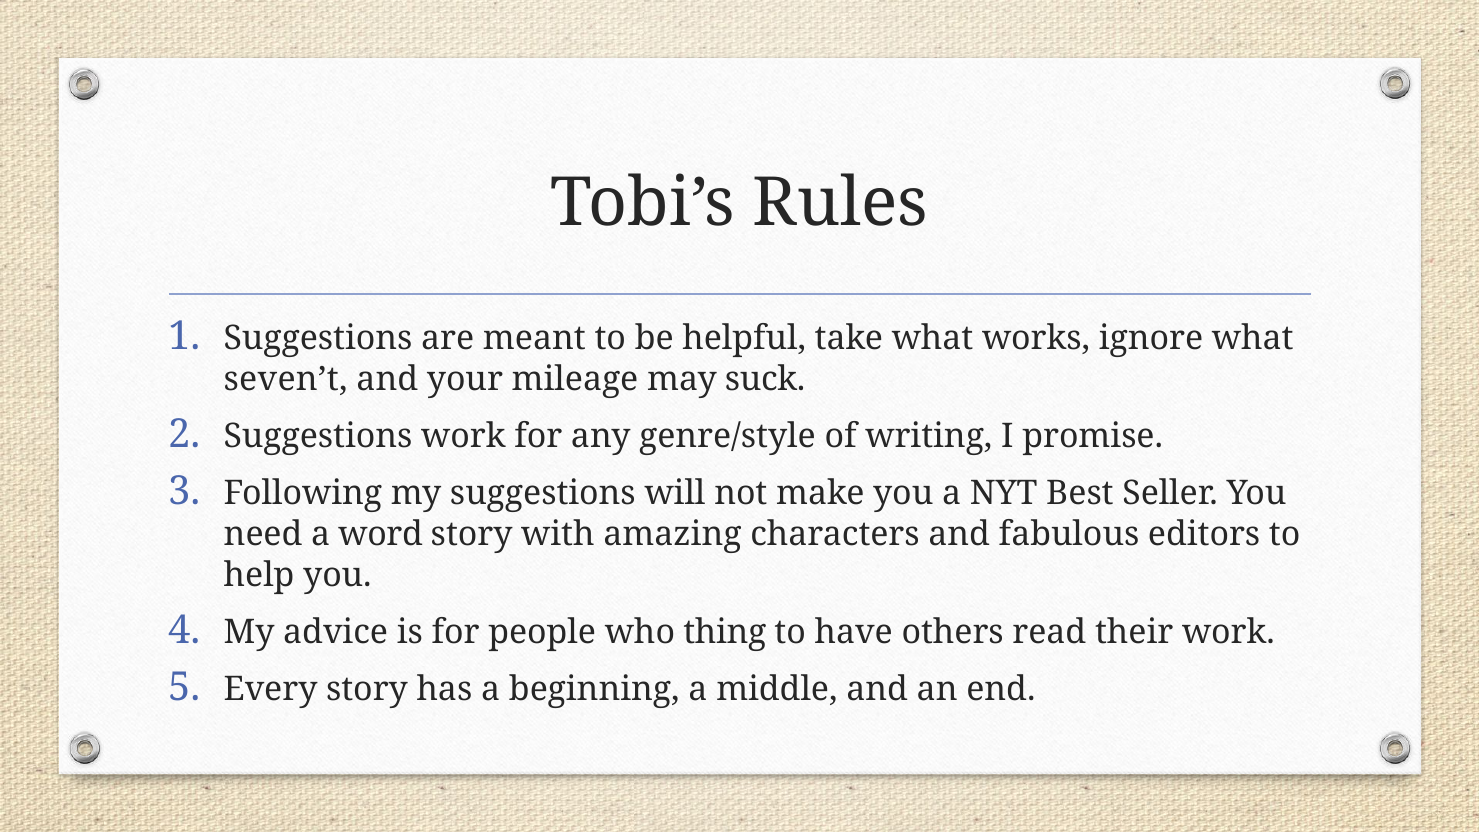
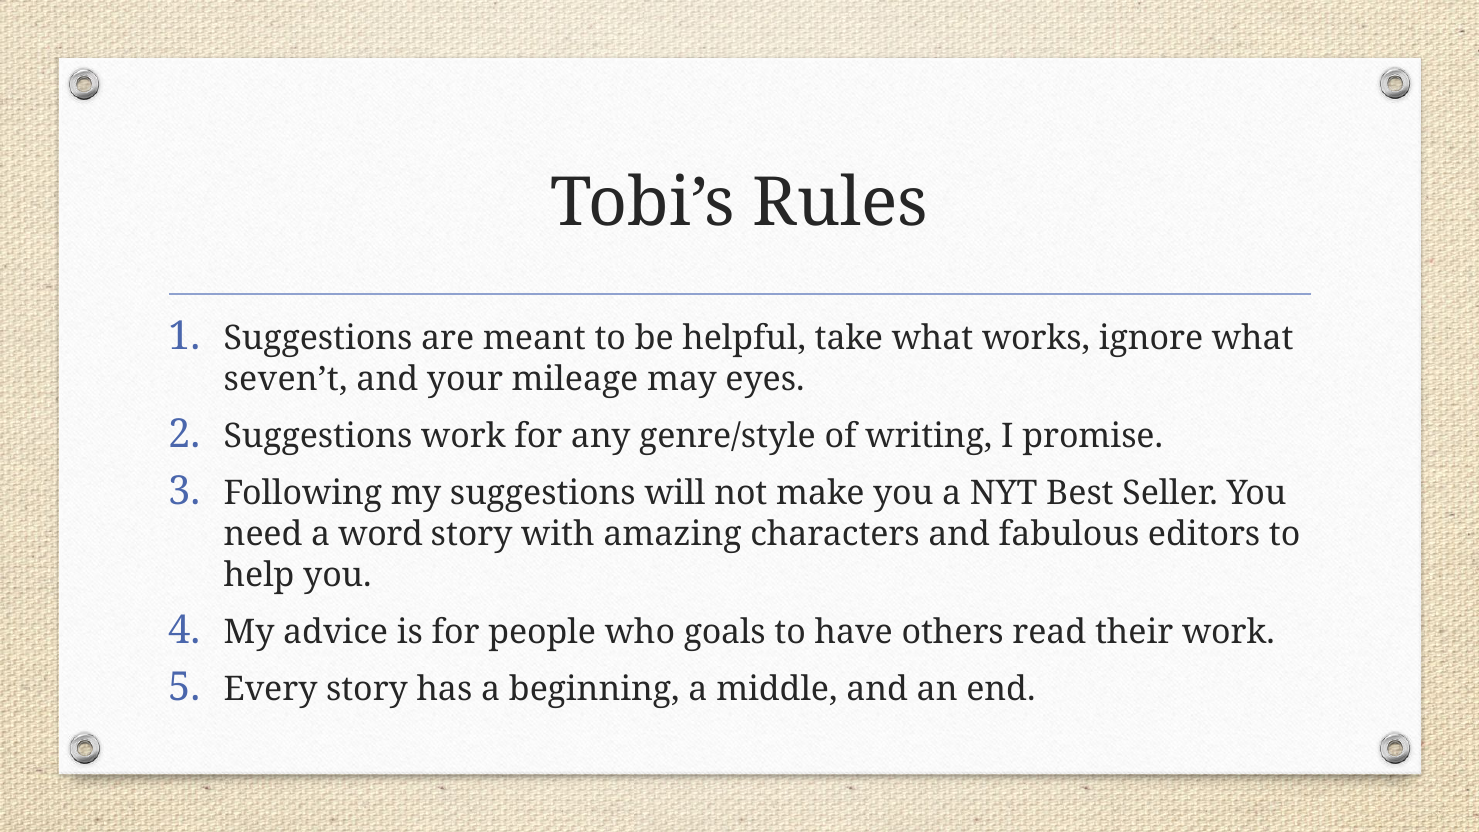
suck: suck -> eyes
thing: thing -> goals
